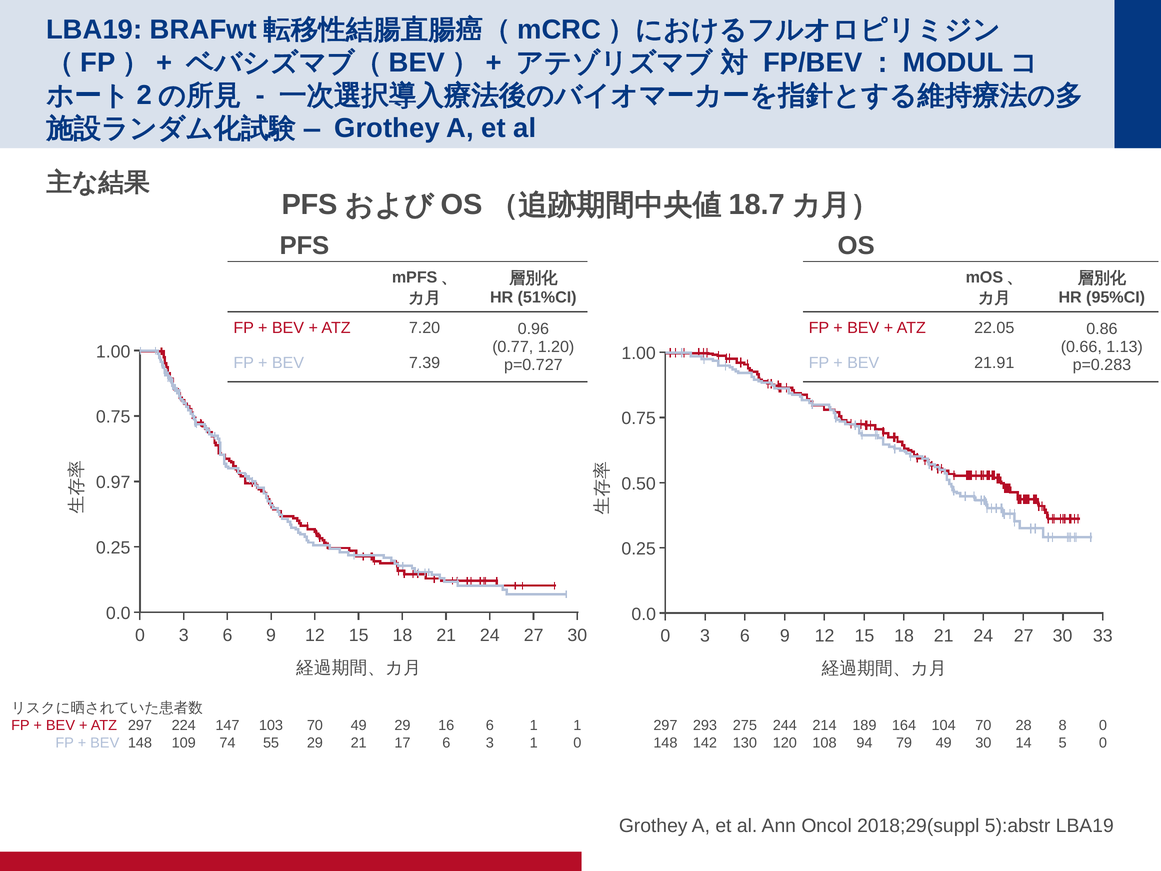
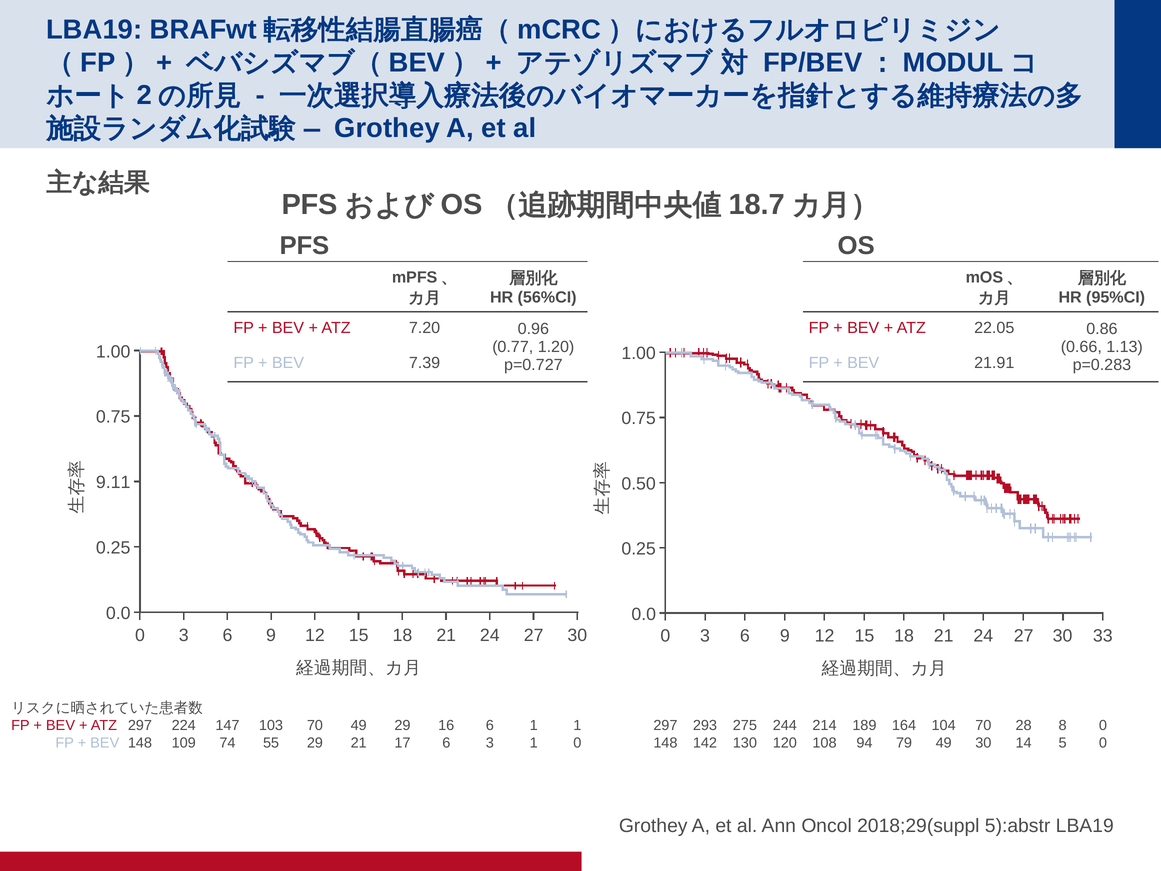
51%CI: 51%CI -> 56%CI
0.97: 0.97 -> 9.11
